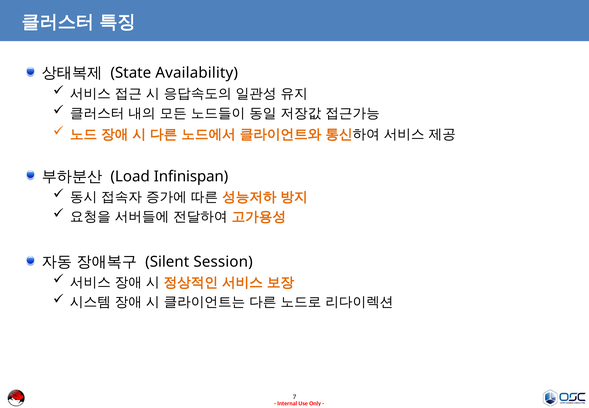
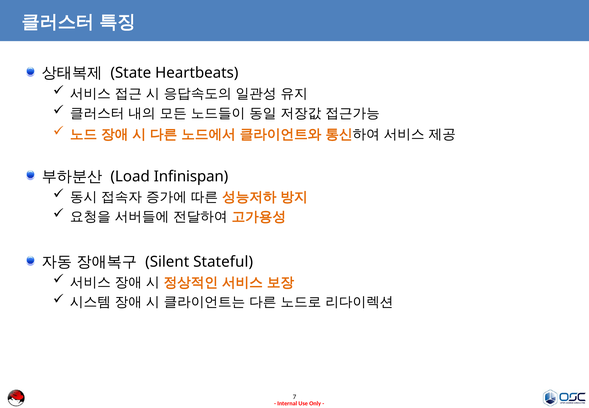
Availability: Availability -> Heartbeats
Session: Session -> Stateful
